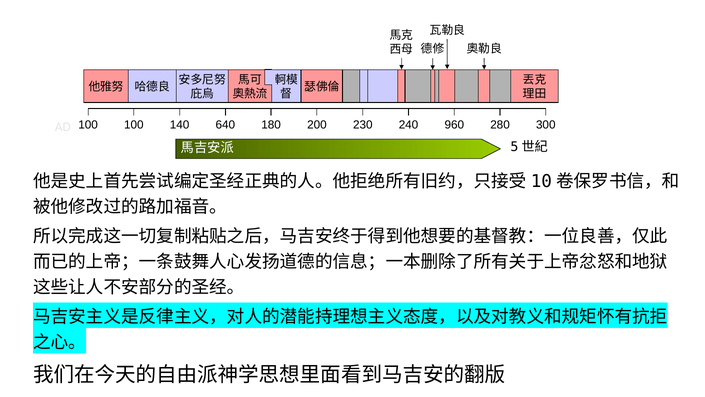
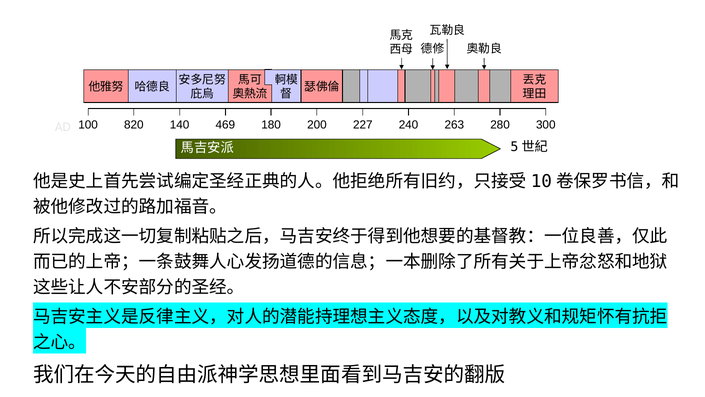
100 100: 100 -> 820
640: 640 -> 469
230: 230 -> 227
960: 960 -> 263
